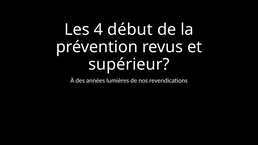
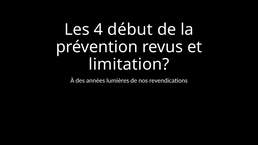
supérieur: supérieur -> limitation
